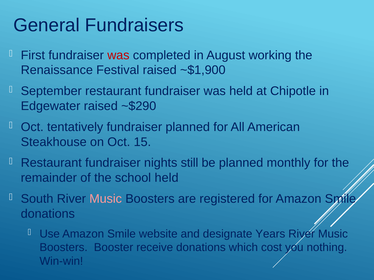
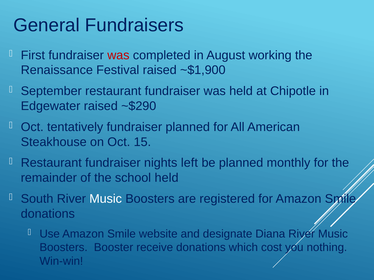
still: still -> left
Music at (106, 199) colour: pink -> white
Years: Years -> Diana
